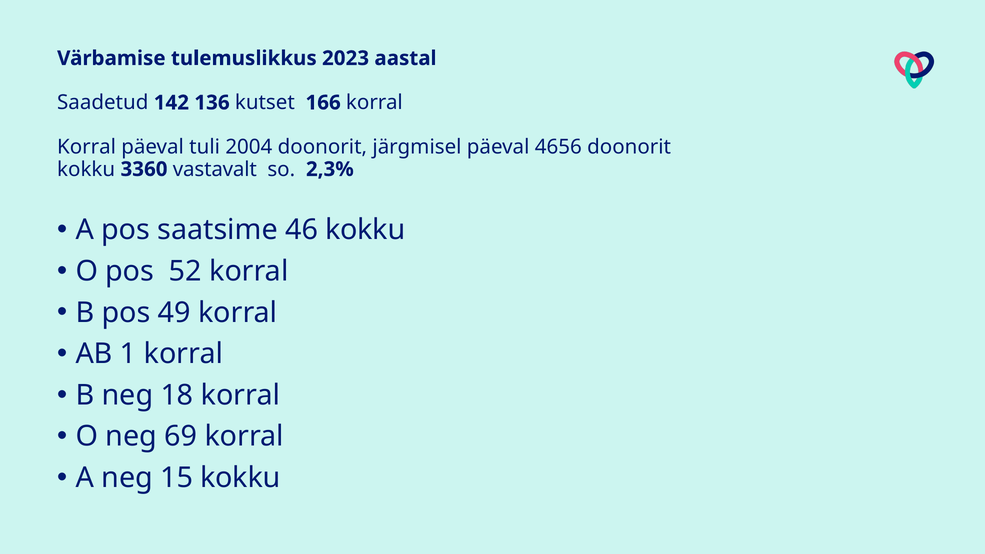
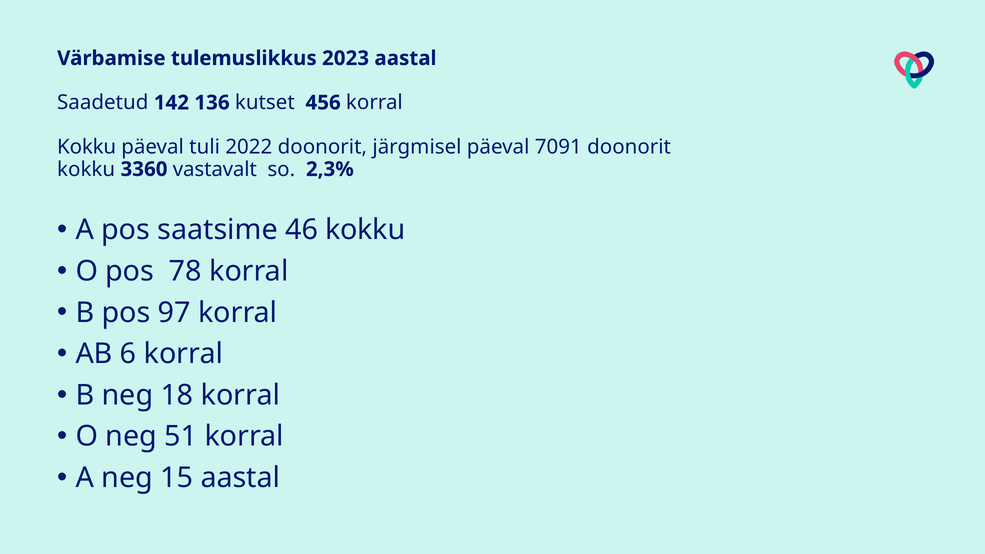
166: 166 -> 456
Korral at (87, 147): Korral -> Kokku
2004: 2004 -> 2022
4656: 4656 -> 7091
52: 52 -> 78
49: 49 -> 97
1: 1 -> 6
69: 69 -> 51
15 kokku: kokku -> aastal
